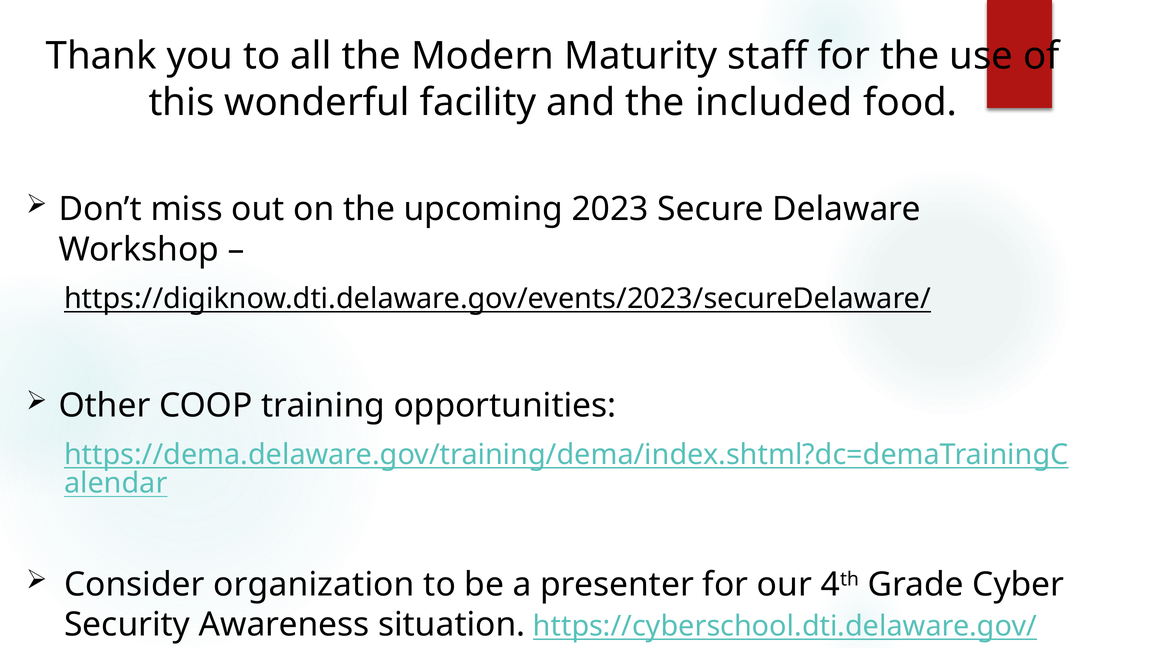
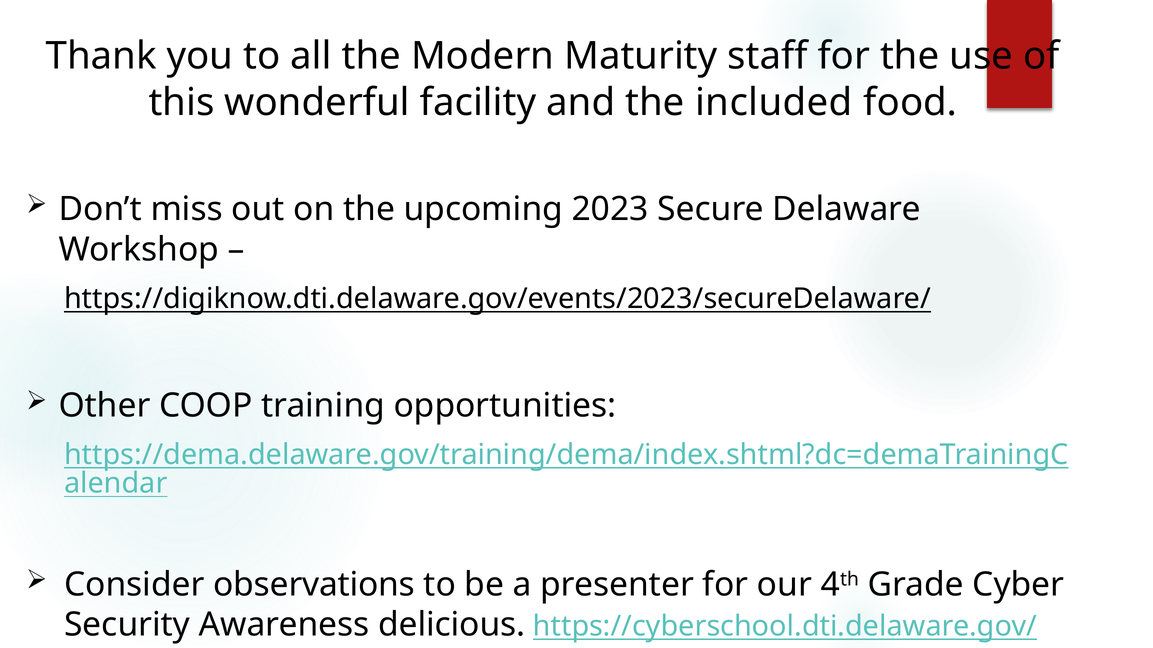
organization: organization -> observations
situation: situation -> delicious
